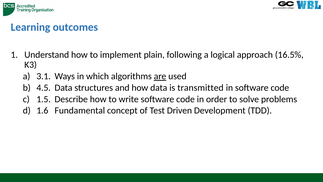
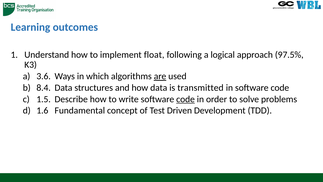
plain: plain -> float
16.5%: 16.5% -> 97.5%
3.1: 3.1 -> 3.6
4.5: 4.5 -> 8.4
code at (185, 99) underline: none -> present
